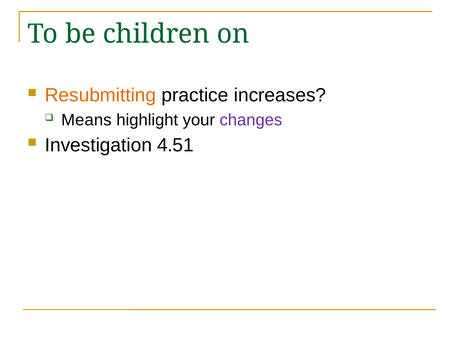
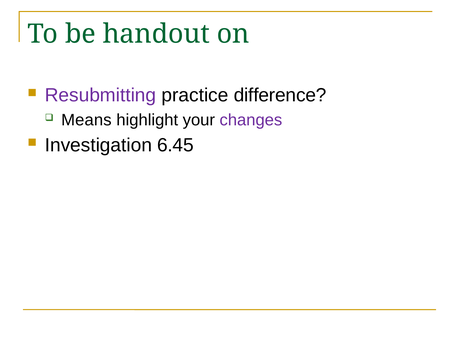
children: children -> handout
Resubmitting colour: orange -> purple
increases: increases -> difference
4.51: 4.51 -> 6.45
